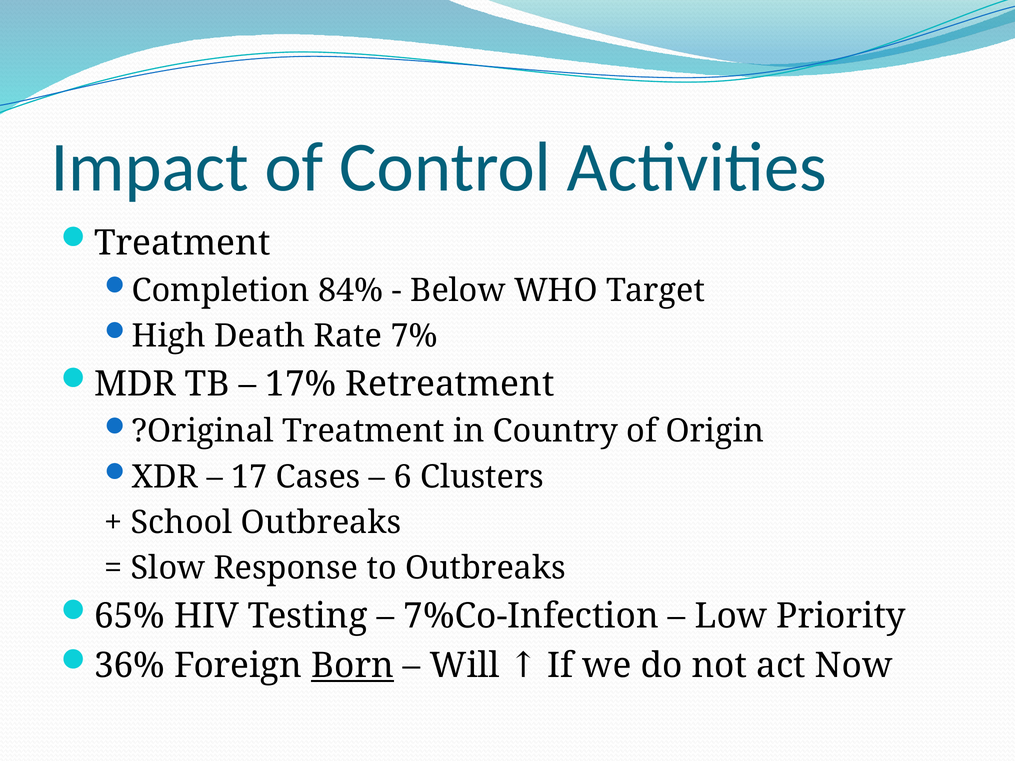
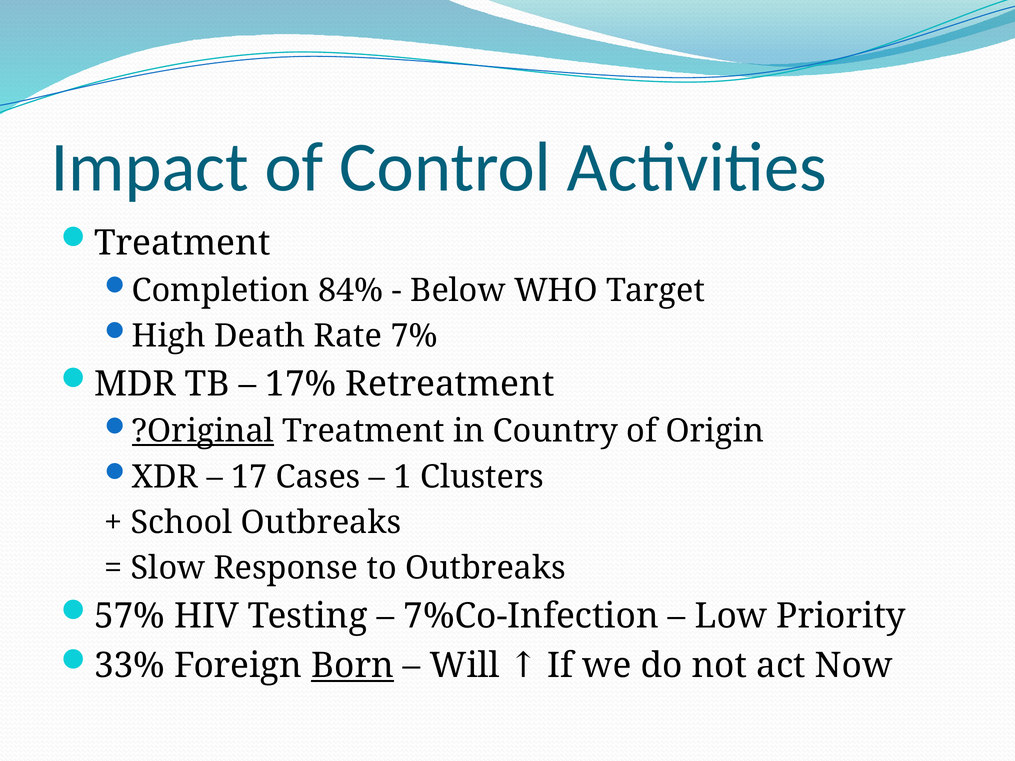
?Original underline: none -> present
6: 6 -> 1
65%: 65% -> 57%
36%: 36% -> 33%
